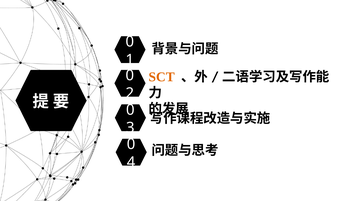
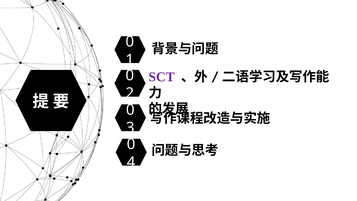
SCT colour: orange -> purple
